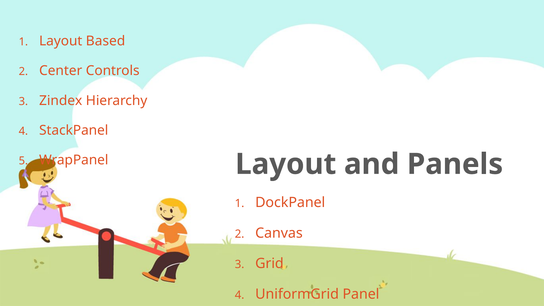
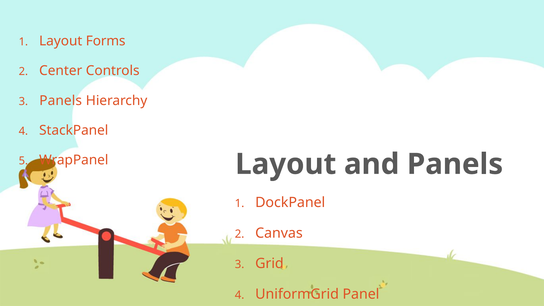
Based: Based -> Forms
Zindex at (61, 101): Zindex -> Panels
